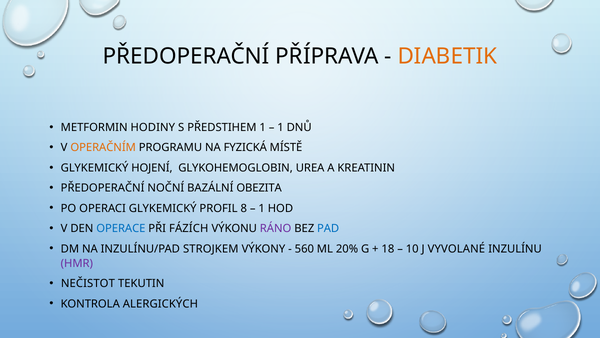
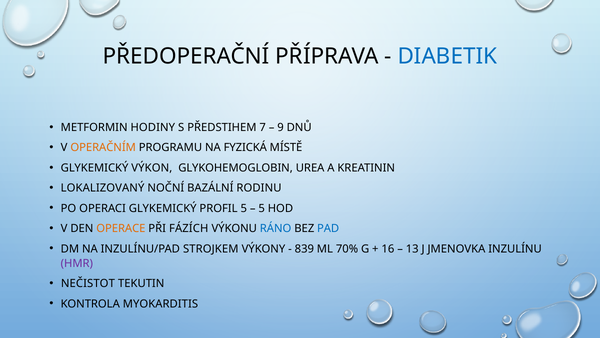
DIABETIK colour: orange -> blue
PŘEDSTIHEM 1: 1 -> 7
1 at (281, 127): 1 -> 9
HOJENÍ: HOJENÍ -> VÝKON
PŘEDOPERAČNÍ at (103, 188): PŘEDOPERAČNÍ -> LOKALIZOVANÝ
OBEZITA: OBEZITA -> RODINU
PROFIL 8: 8 -> 5
1 at (262, 208): 1 -> 5
OPERACE colour: blue -> orange
RÁNO colour: purple -> blue
560: 560 -> 839
20%: 20% -> 70%
18: 18 -> 16
10: 10 -> 13
VYVOLANÉ: VYVOLANÉ -> JMENOVKA
ALERGICKÝCH: ALERGICKÝCH -> MYOKARDITIS
